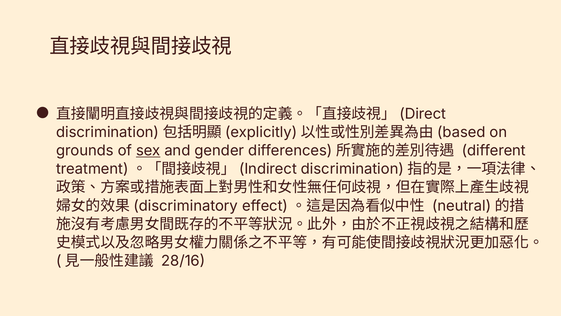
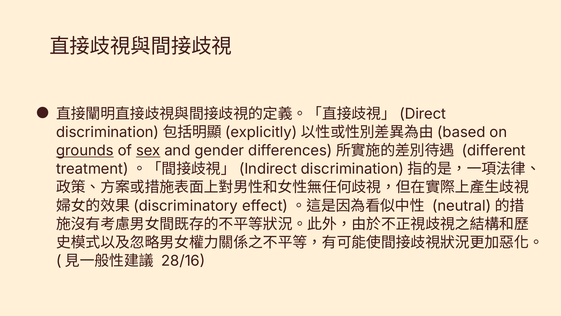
grounds underline: none -> present
